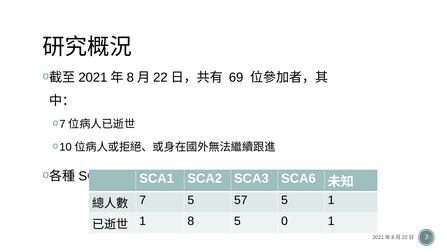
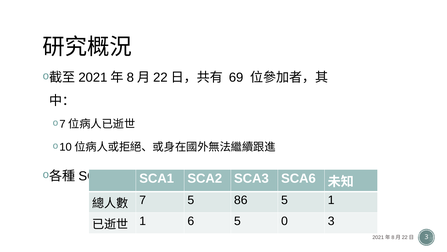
57: 57 -> 86
1 8: 8 -> 6
0 1: 1 -> 3
